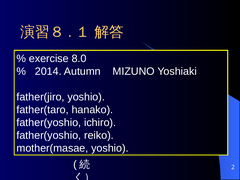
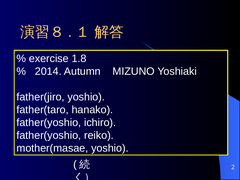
8.0: 8.0 -> 1.8
